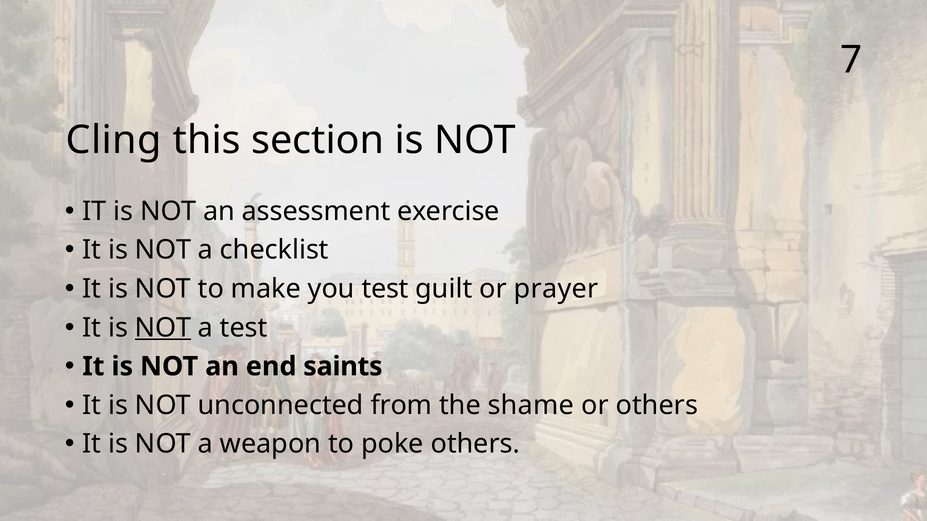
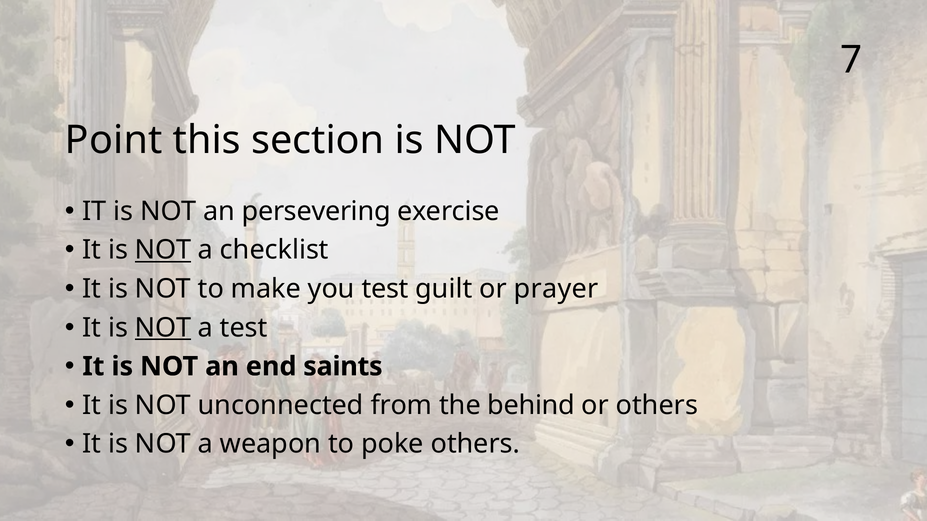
Cling: Cling -> Point
assessment: assessment -> persevering
NOT at (163, 250) underline: none -> present
shame: shame -> behind
